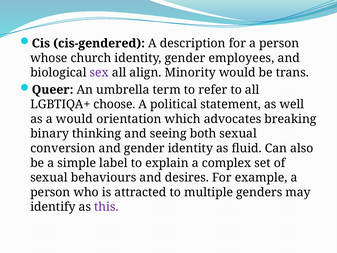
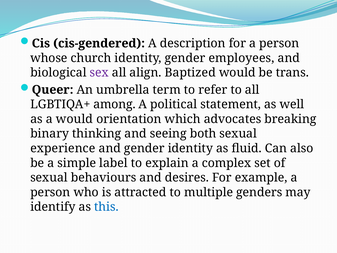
Minority: Minority -> Baptized
choose: choose -> among
conversion: conversion -> experience
this colour: purple -> blue
